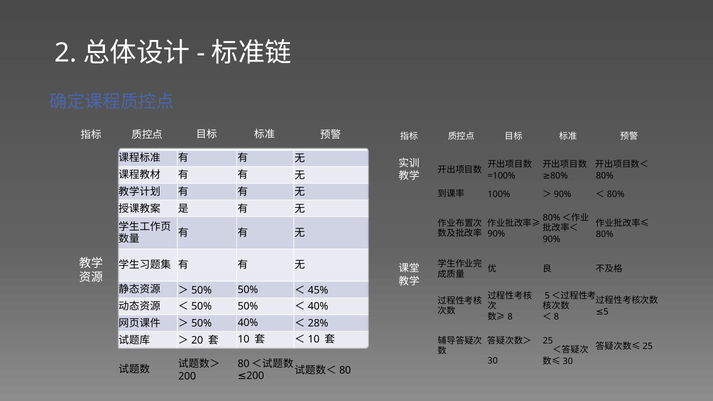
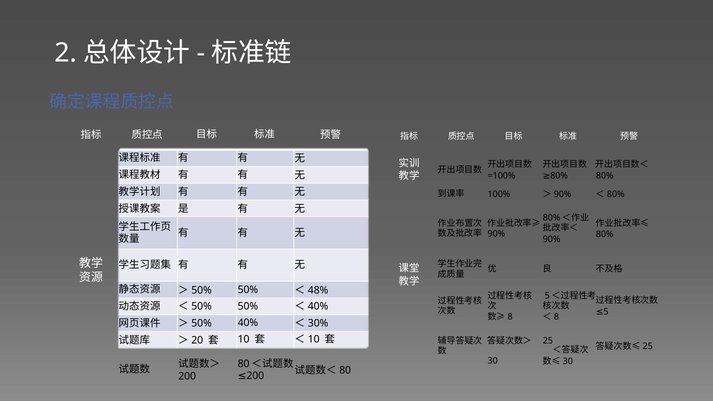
45%: 45% -> 48%
28%: 28% -> 30%
